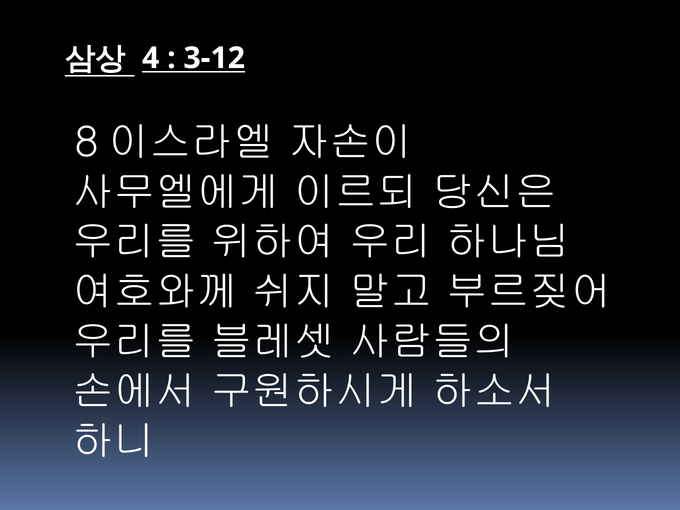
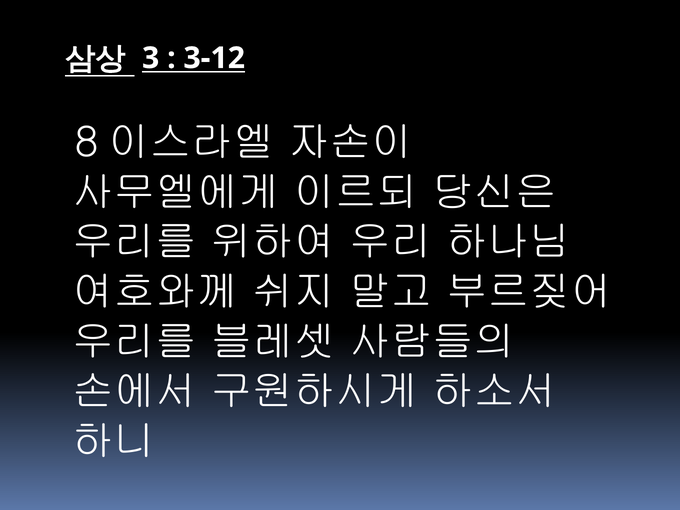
4: 4 -> 3
